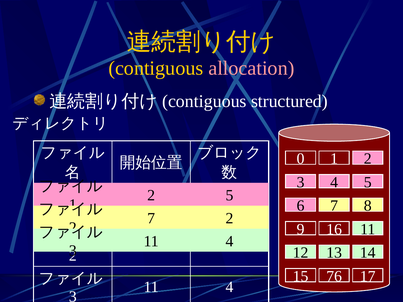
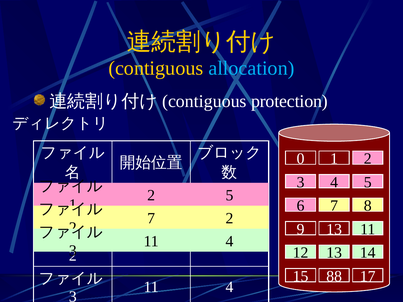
allocation colour: pink -> light blue
structured: structured -> protection
9 16: 16 -> 13
76: 76 -> 88
